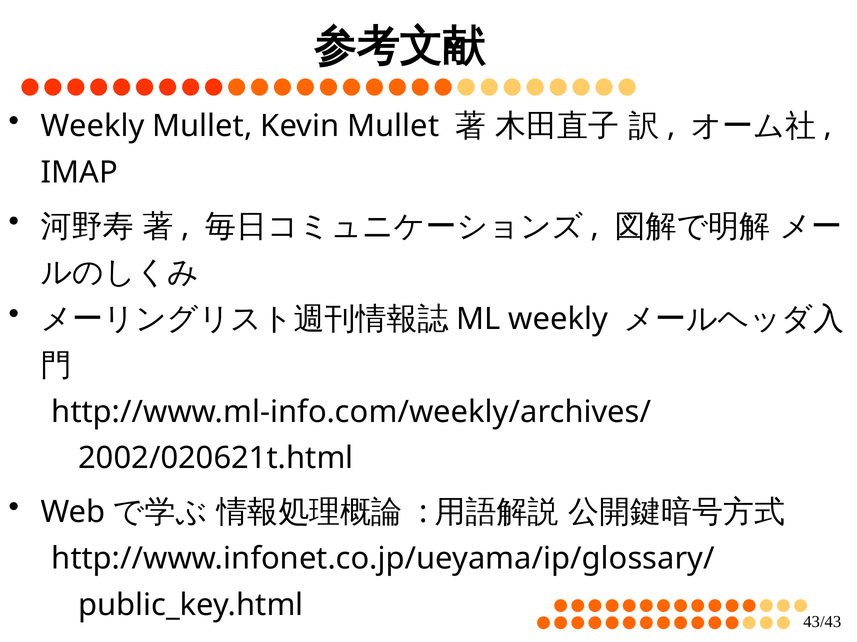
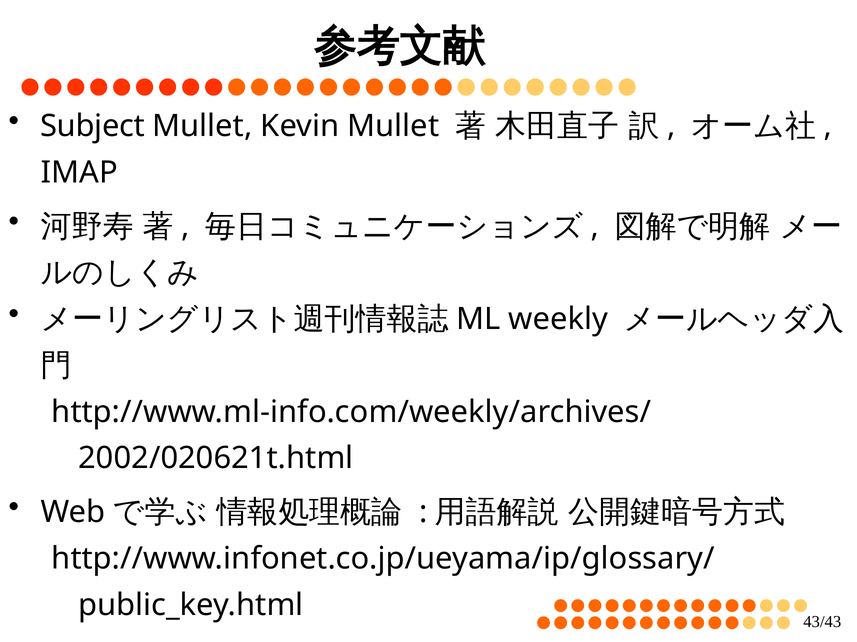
Weekly at (93, 126): Weekly -> Subject
